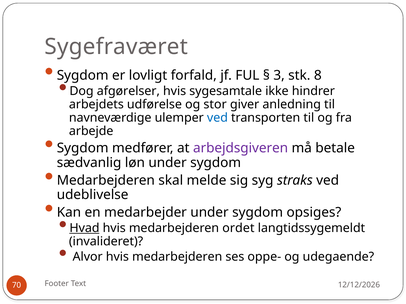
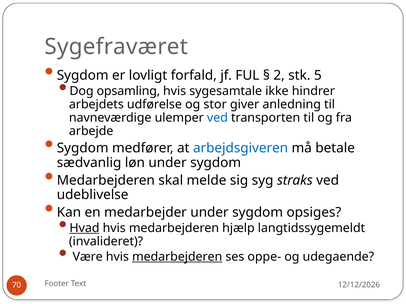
3: 3 -> 2
8: 8 -> 5
afgørelser: afgørelser -> opsamling
arbejdsgiveren colour: purple -> blue
ordet: ordet -> hjælp
Alvor: Alvor -> Være
medarbejderen at (177, 257) underline: none -> present
